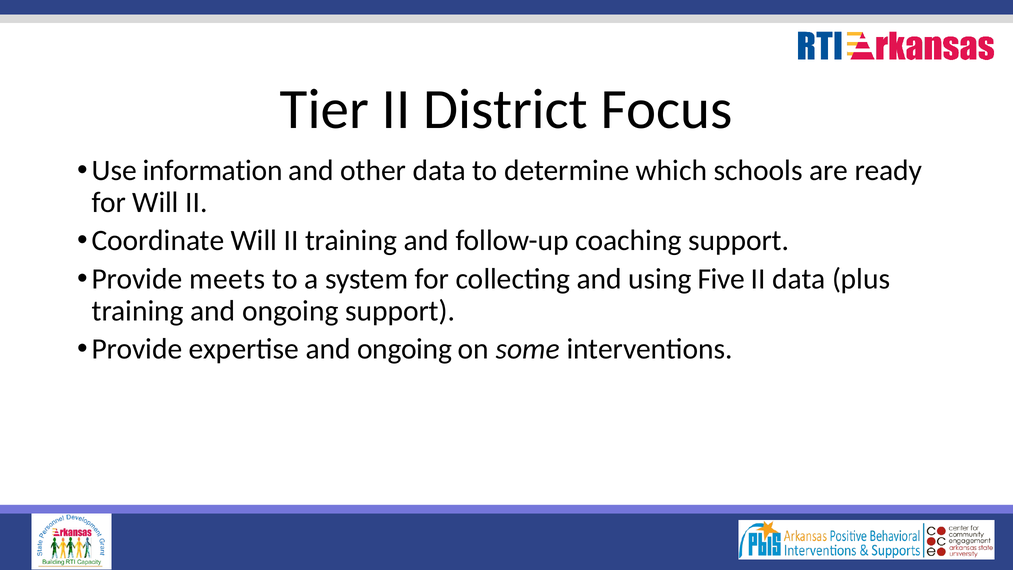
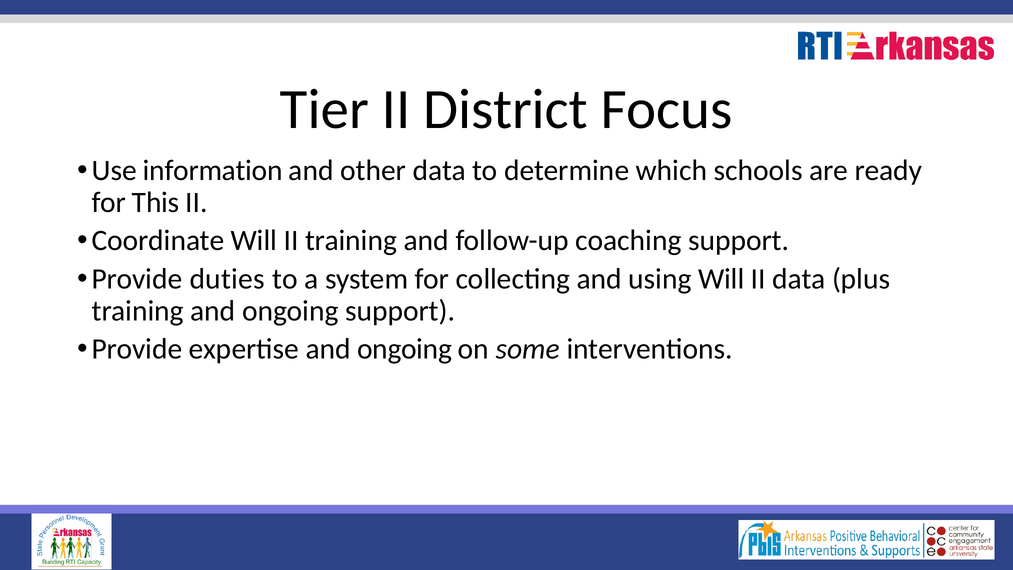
for Will: Will -> This
meets: meets -> duties
using Five: Five -> Will
